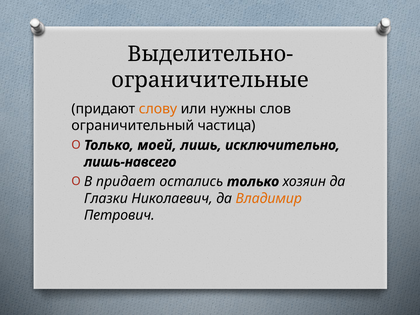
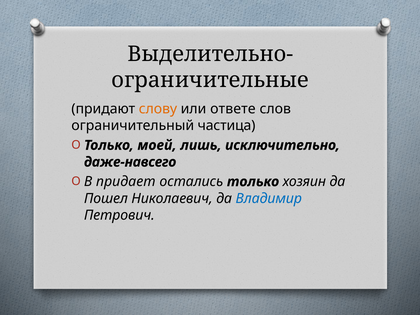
нужны: нужны -> ответе
лишь-навсего: лишь-навсего -> даже-навсего
Глазки: Глазки -> Пошел
Владимир colour: orange -> blue
